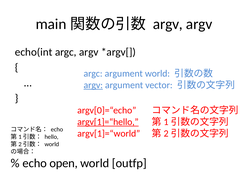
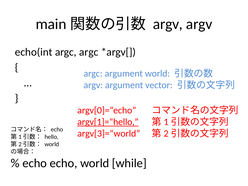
argc argv: argv -> argc
argv at (93, 85) underline: present -> none
argv[1]=“world: argv[1]=“world -> argv[3]=“world
echo open: open -> echo
outfp: outfp -> while
